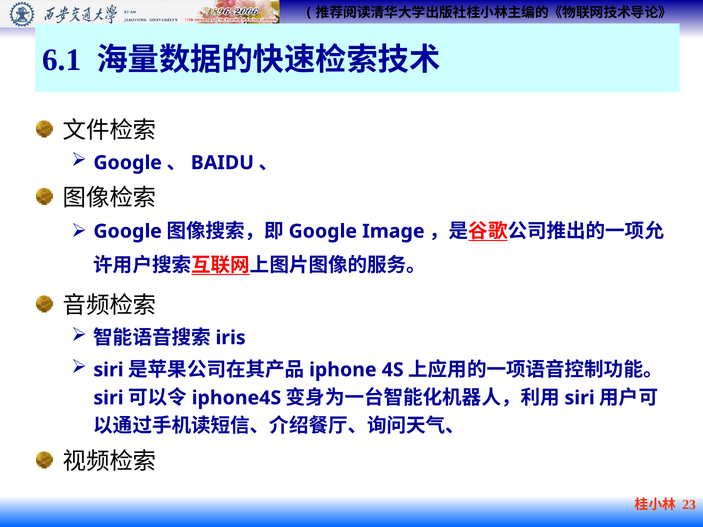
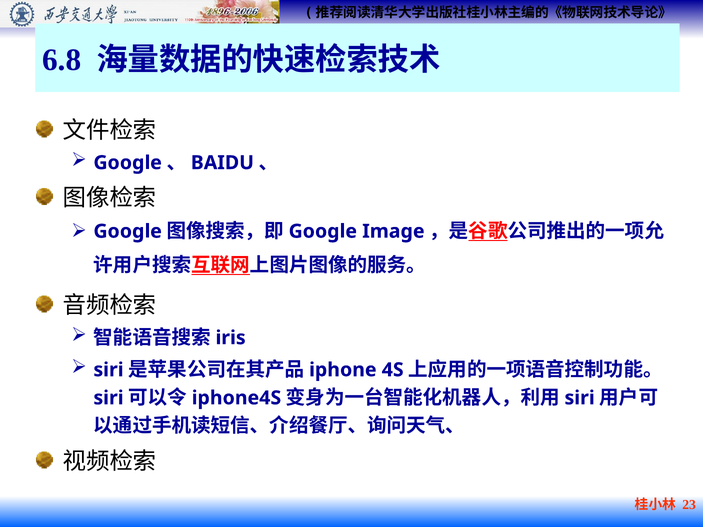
6.1: 6.1 -> 6.8
